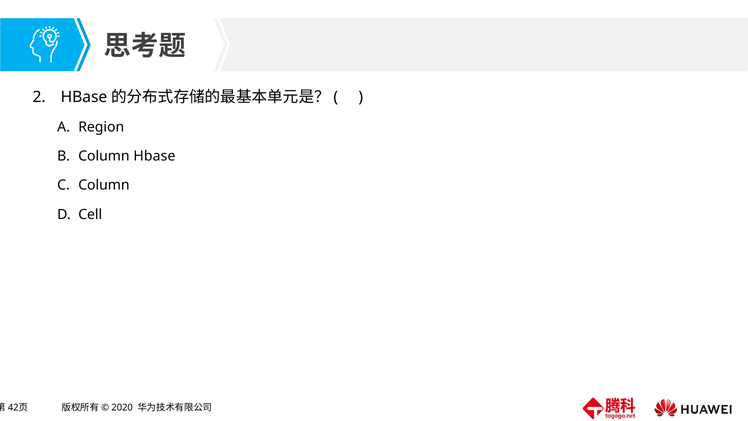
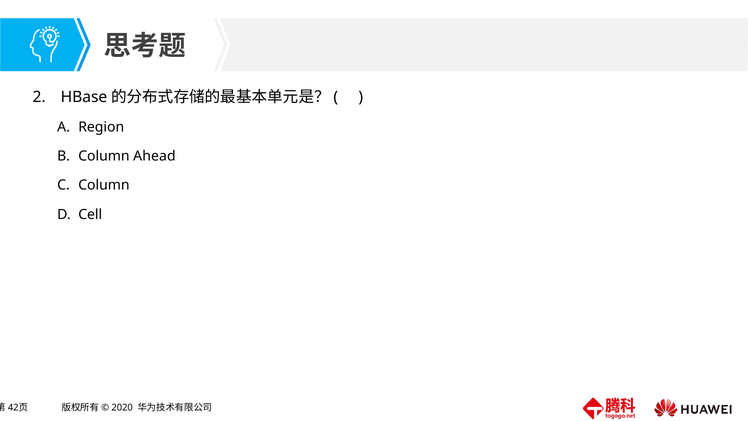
Column Hbase: Hbase -> Ahead
